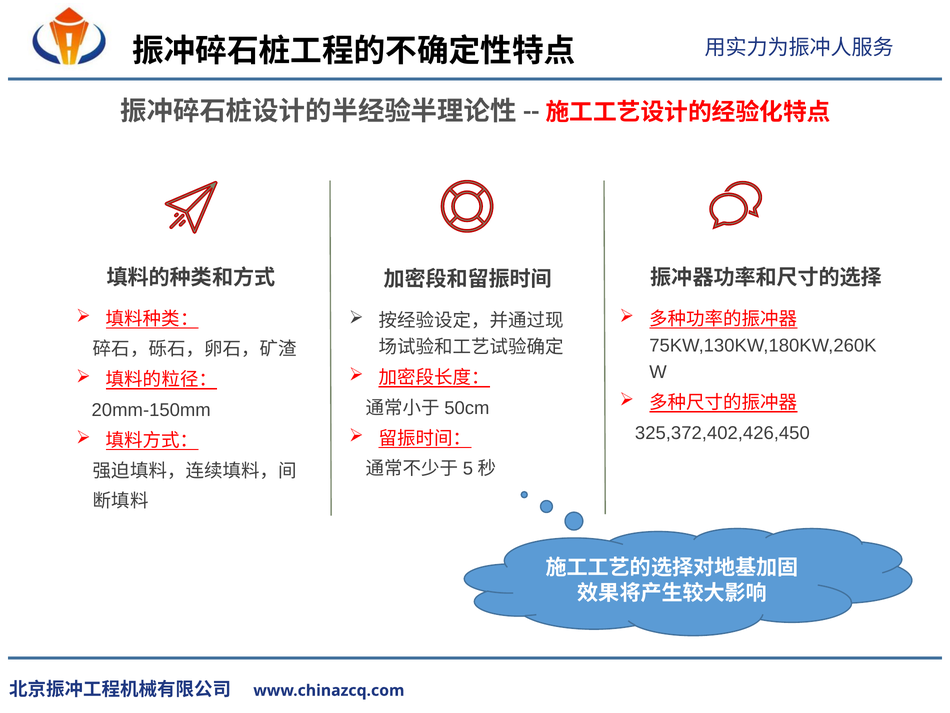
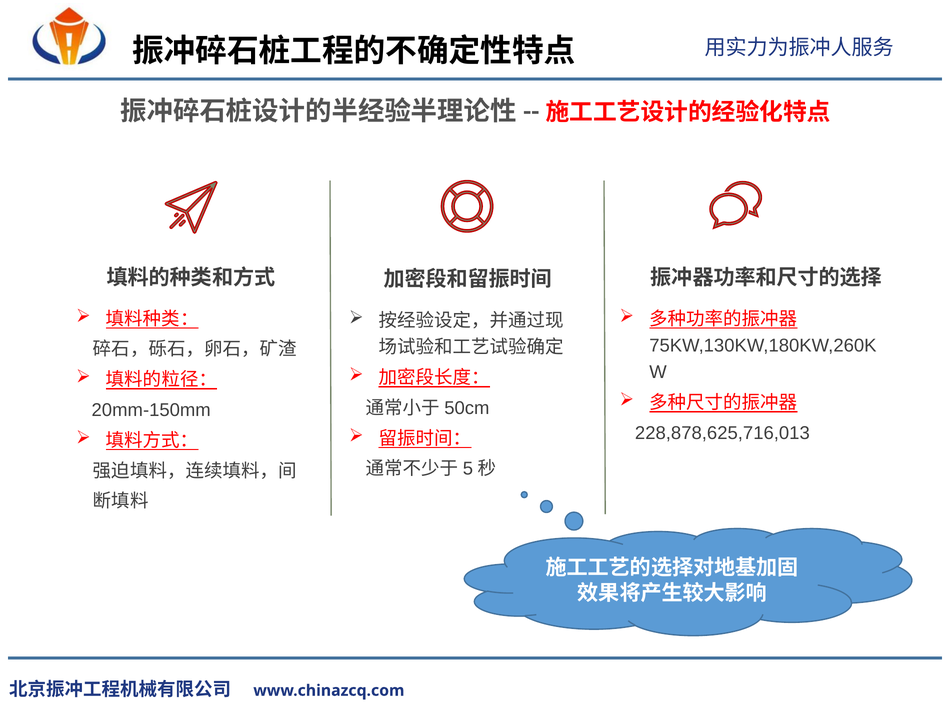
325,372,402,426,450: 325,372,402,426,450 -> 228,878,625,716,013
